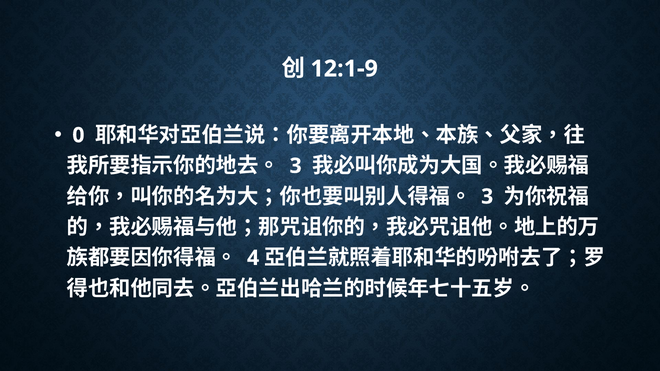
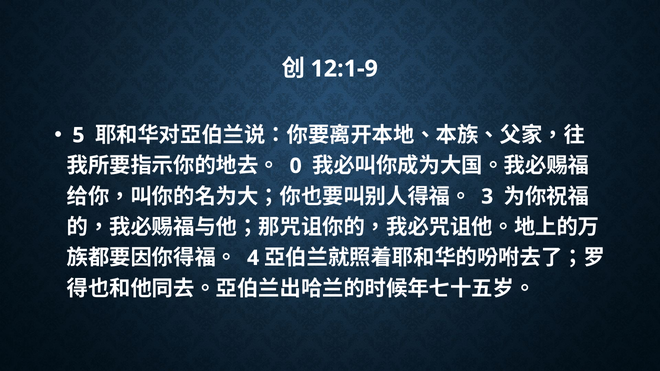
0: 0 -> 5
3 at (296, 166): 3 -> 0
